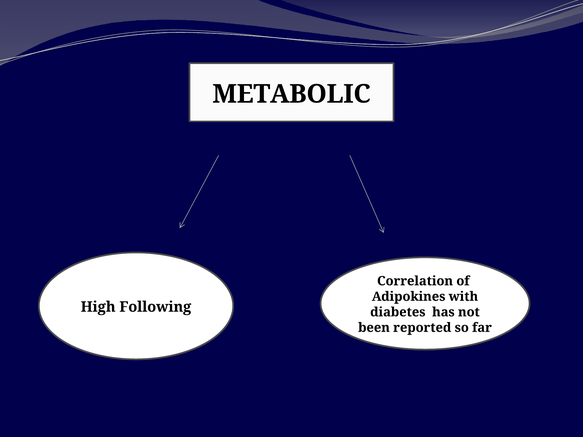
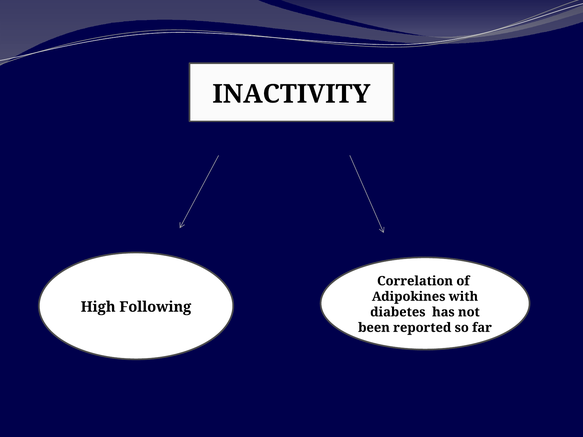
METABOLIC: METABOLIC -> INACTIVITY
